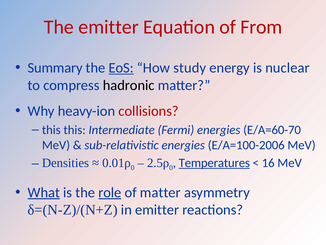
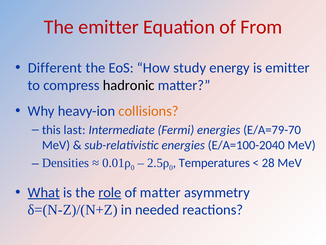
Summary: Summary -> Different
EoS underline: present -> none
is nuclear: nuclear -> emitter
collisions colour: red -> orange
this this: this -> last
E/A=60-70: E/A=60-70 -> E/A=79-70
E/A=100-2006: E/A=100-2006 -> E/A=100-2040
Temperatures underline: present -> none
16: 16 -> 28
in emitter: emitter -> needed
